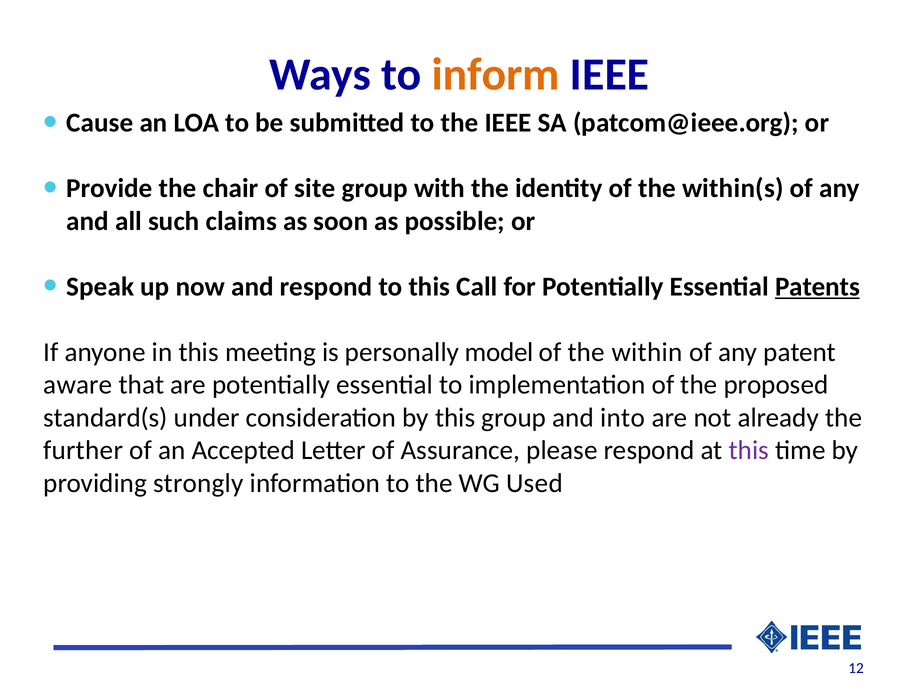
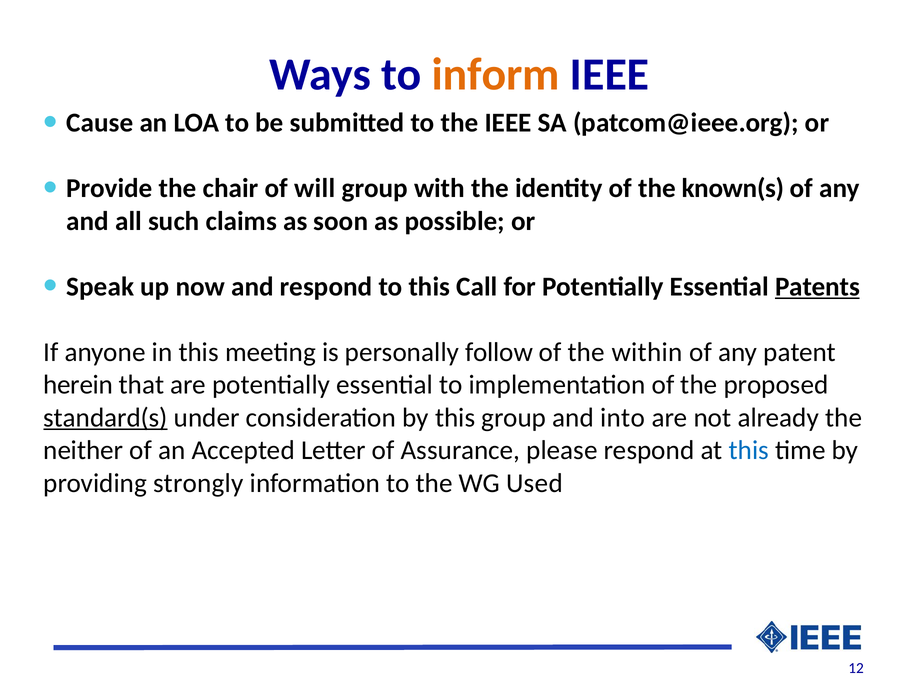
site: site -> will
within(s: within(s -> known(s
model: model -> follow
aware: aware -> herein
standard(s underline: none -> present
further: further -> neither
this at (749, 450) colour: purple -> blue
